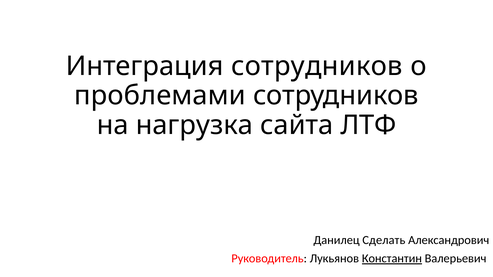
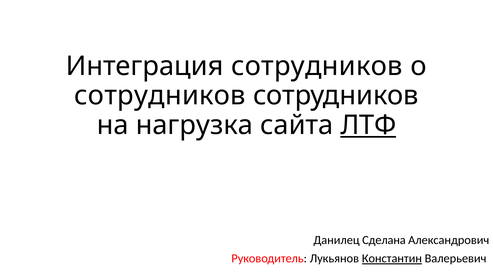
проблемами at (160, 96): проблемами -> сотрудников
ЛТФ underline: none -> present
Сделать: Сделать -> Сделана
